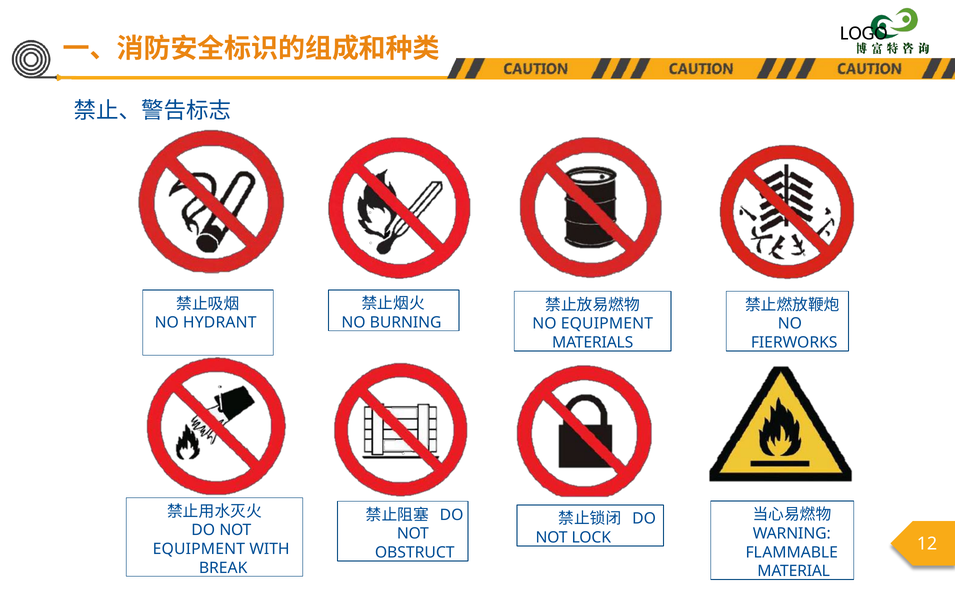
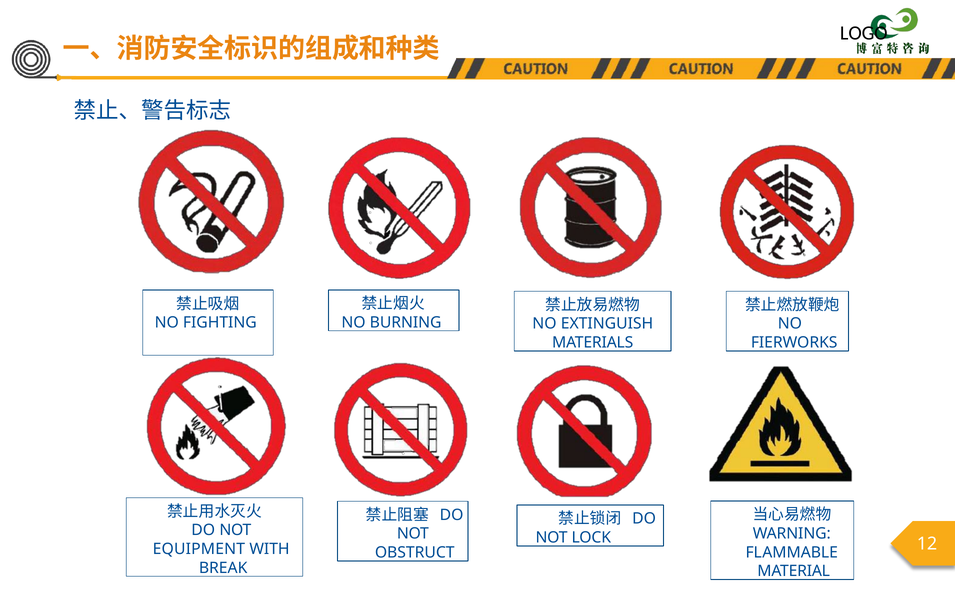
HYDRANT: HYDRANT -> FIGHTING
NO EQUIPMENT: EQUIPMENT -> EXTINGUISH
